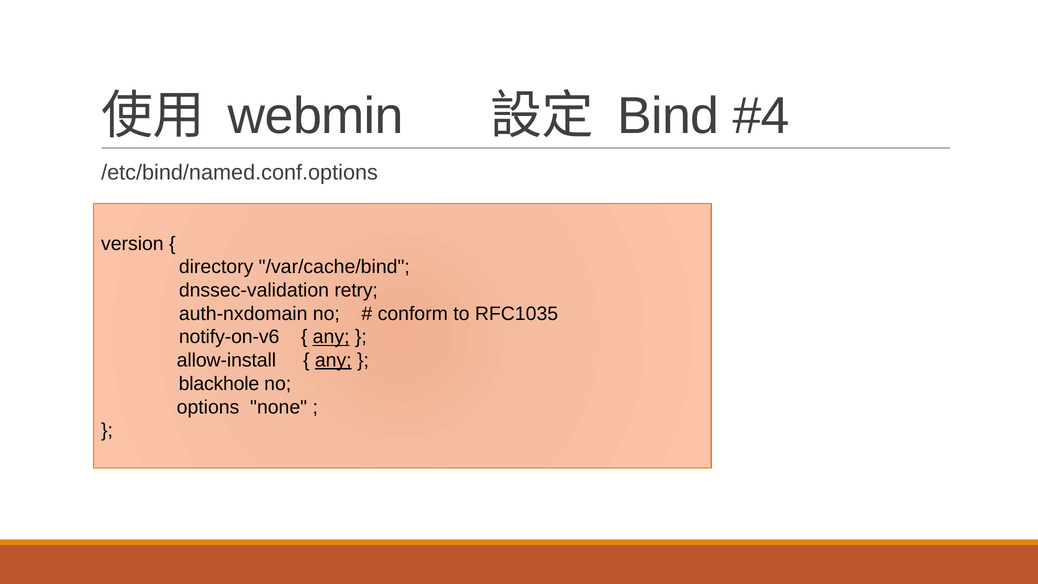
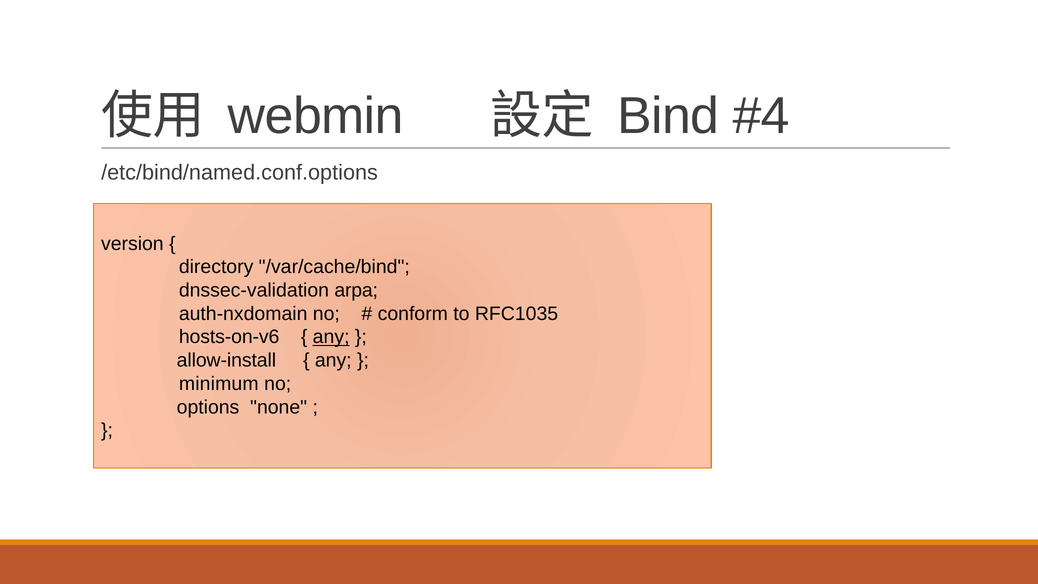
retry: retry -> arpa
notify-on-v6: notify-on-v6 -> hosts-on-v6
any at (333, 360) underline: present -> none
blackhole: blackhole -> minimum
